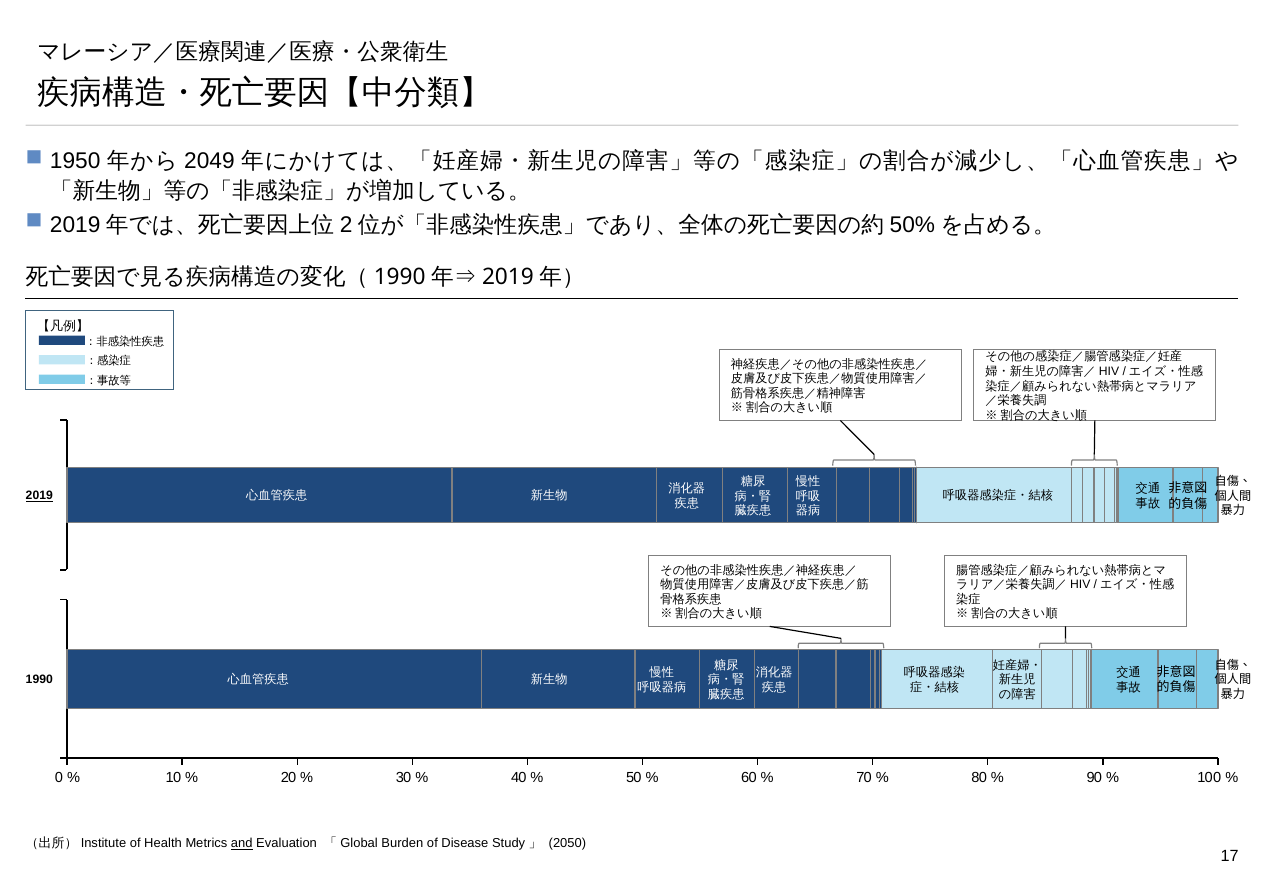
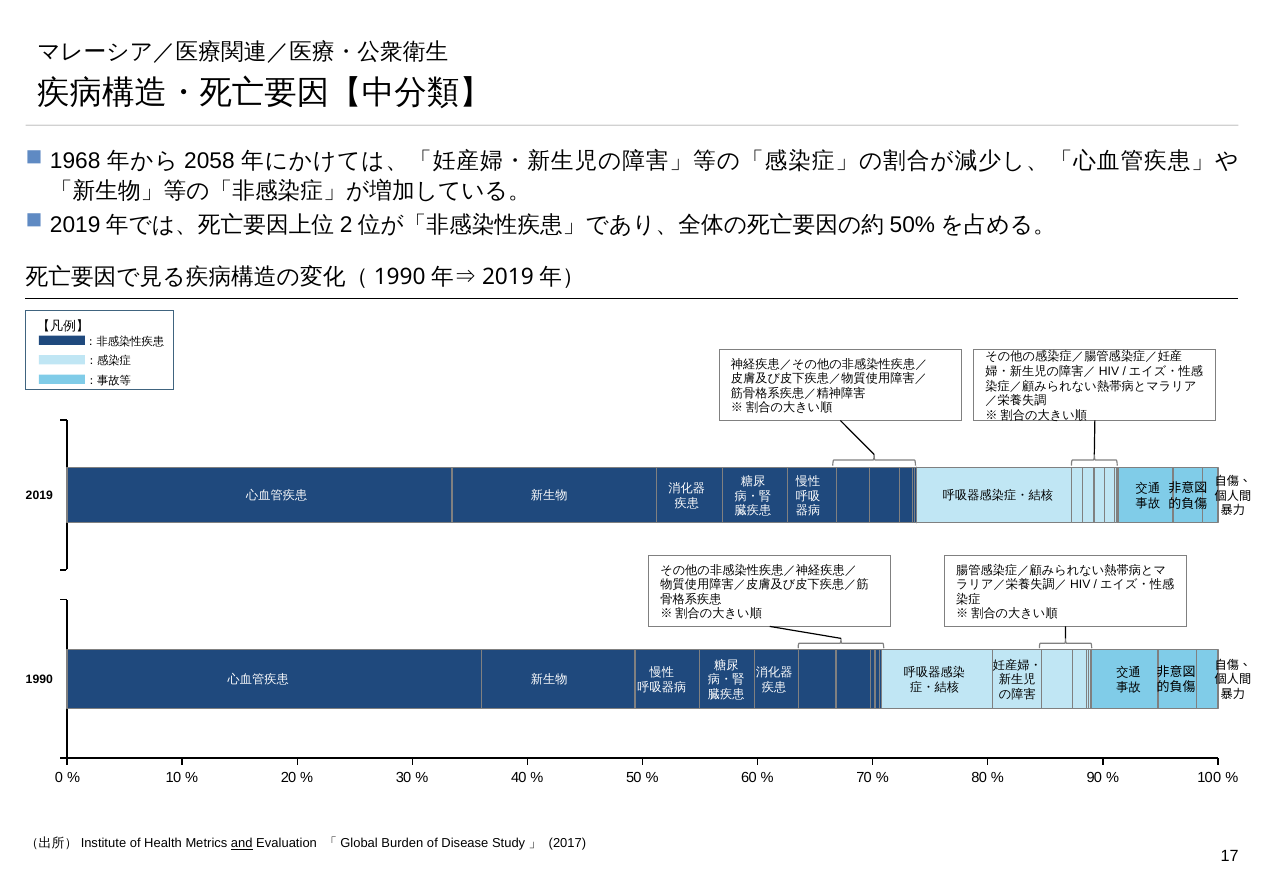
1950: 1950 -> 1968
2049: 2049 -> 2058
2019 underline: present -> none
2050: 2050 -> 2017
